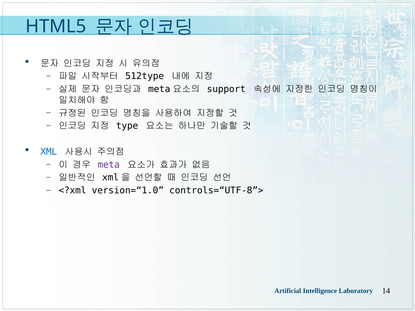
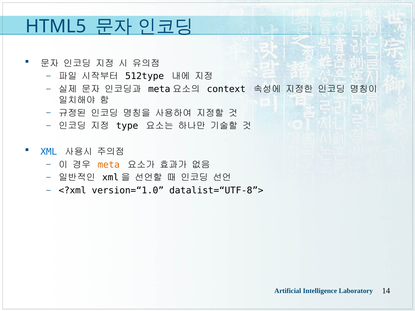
support: support -> context
meta colour: purple -> orange
controls=“UTF-8”>: controls=“UTF-8”> -> datalist=“UTF-8”>
